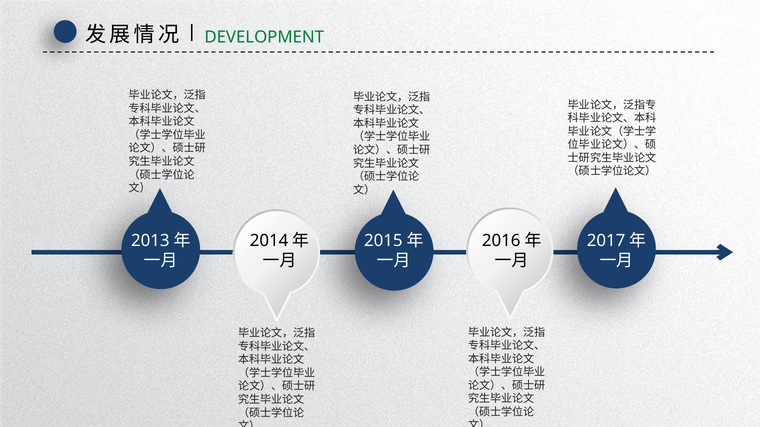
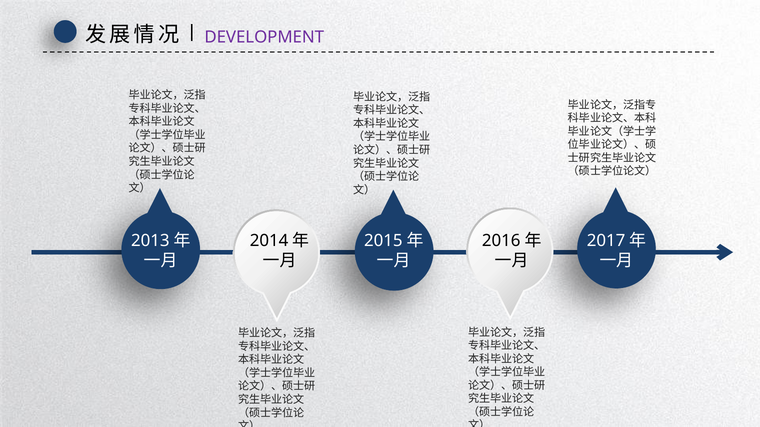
DEVELOPMENT colour: green -> purple
